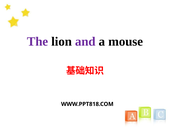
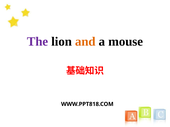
and colour: purple -> orange
